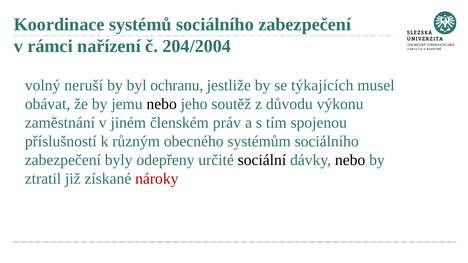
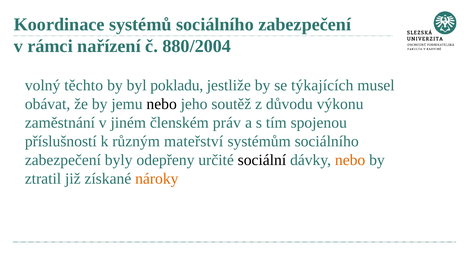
204/2004: 204/2004 -> 880/2004
neruší: neruší -> těchto
ochranu: ochranu -> pokladu
obecného: obecného -> mateřství
nebo at (350, 160) colour: black -> orange
nároky colour: red -> orange
